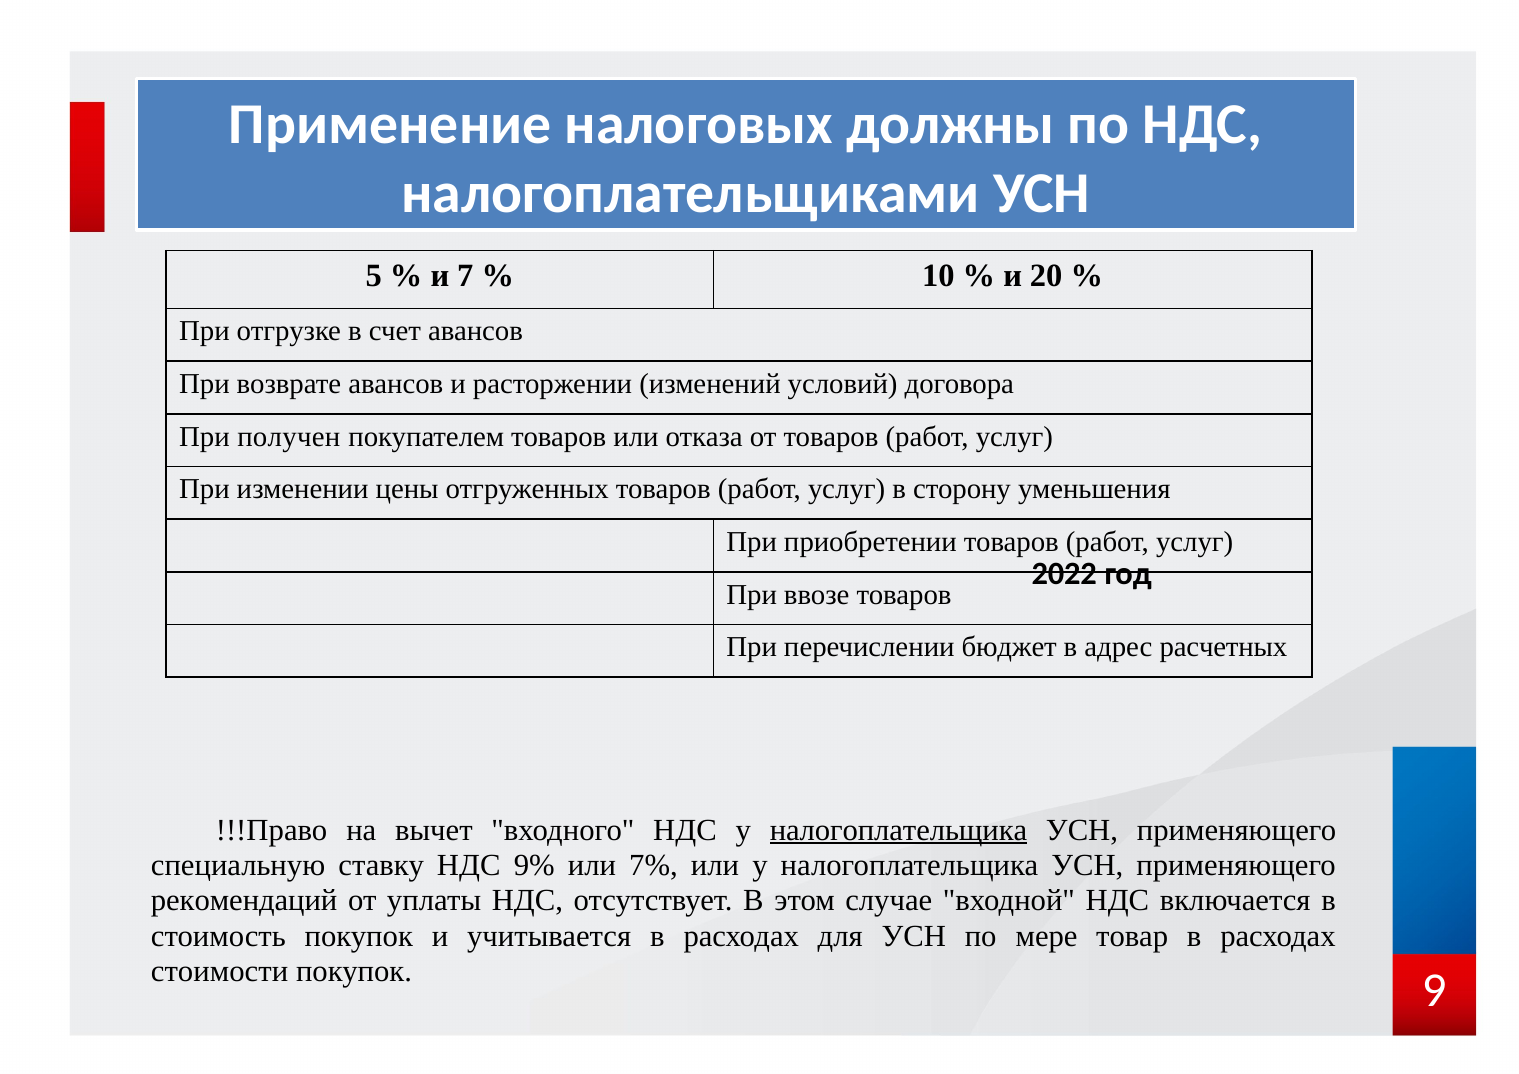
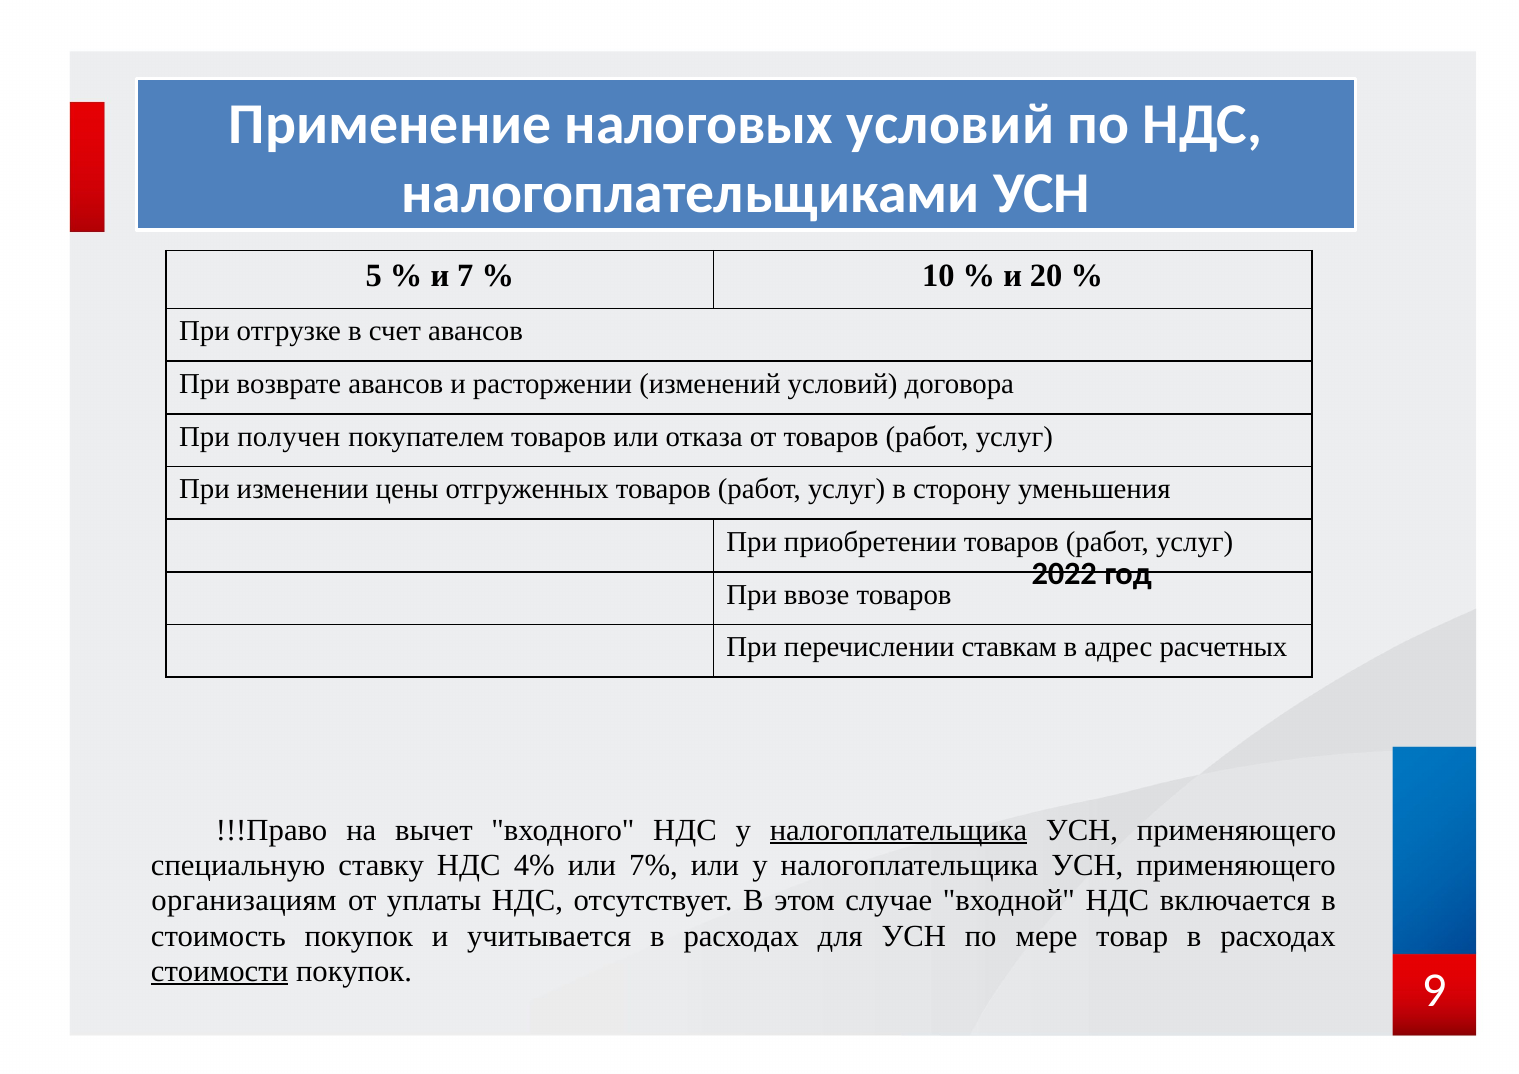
налоговых должны: должны -> условий
бюджет: бюджет -> ставкам
9%: 9% -> 4%
рекомендаций: рекомендаций -> организациям
стоимости underline: none -> present
